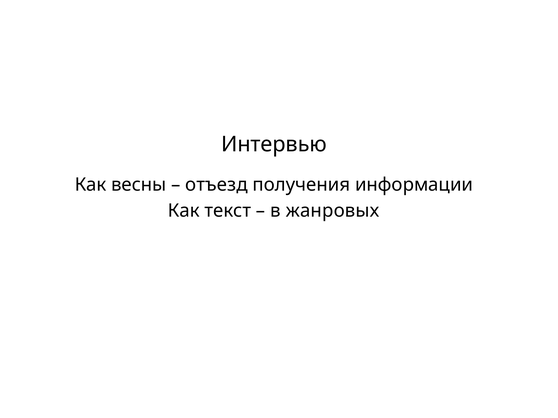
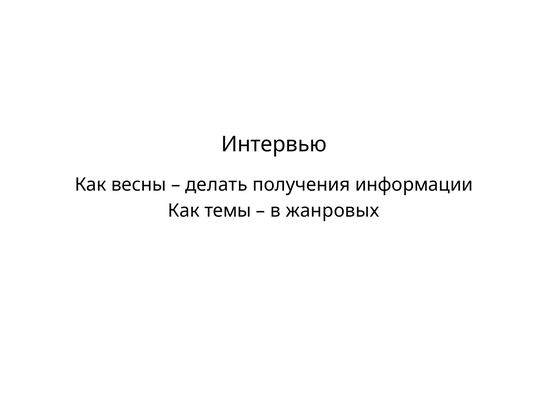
отъезд: отъезд -> делать
текст: текст -> темы
